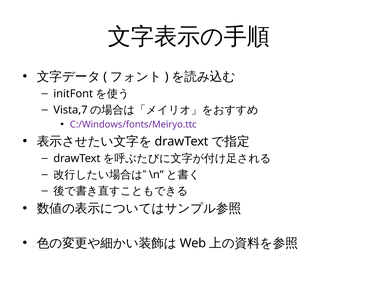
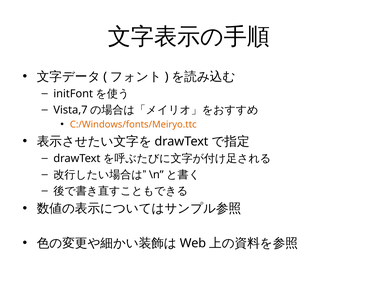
C:/Windows/fonts/Meiryo.ttc colour: purple -> orange
